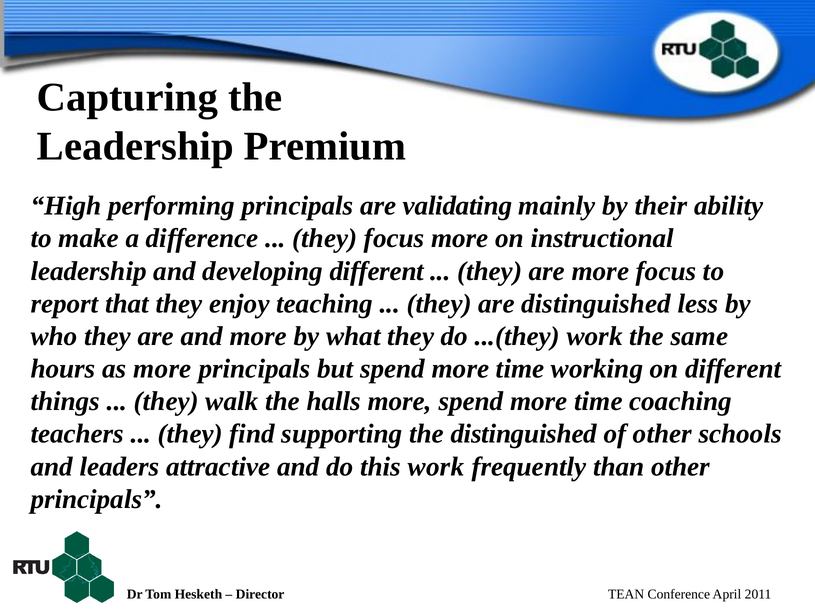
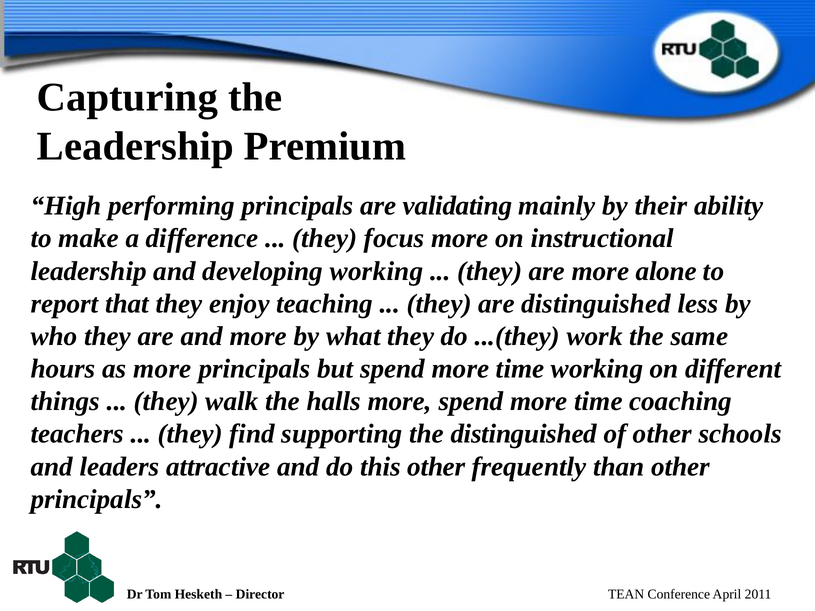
developing different: different -> working
more focus: focus -> alone
this work: work -> other
